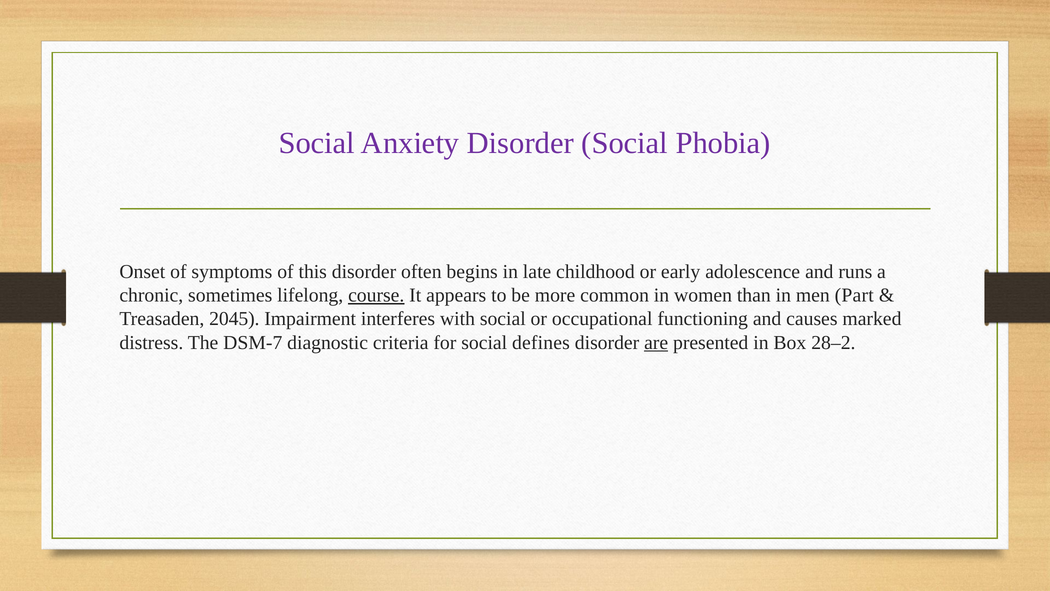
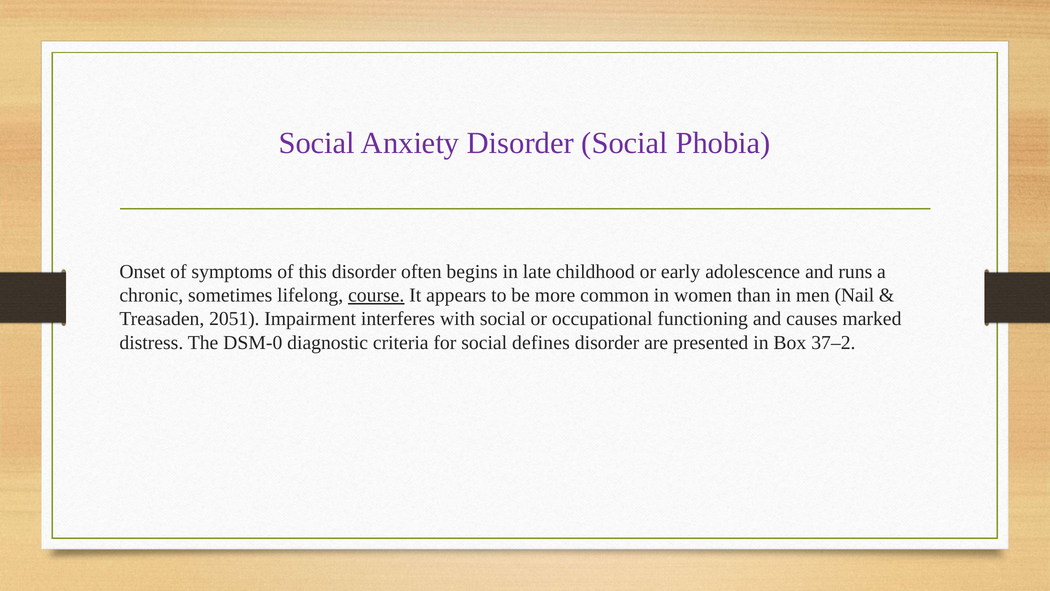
Part: Part -> Nail
2045: 2045 -> 2051
DSM-7: DSM-7 -> DSM-0
are underline: present -> none
28–2: 28–2 -> 37–2
